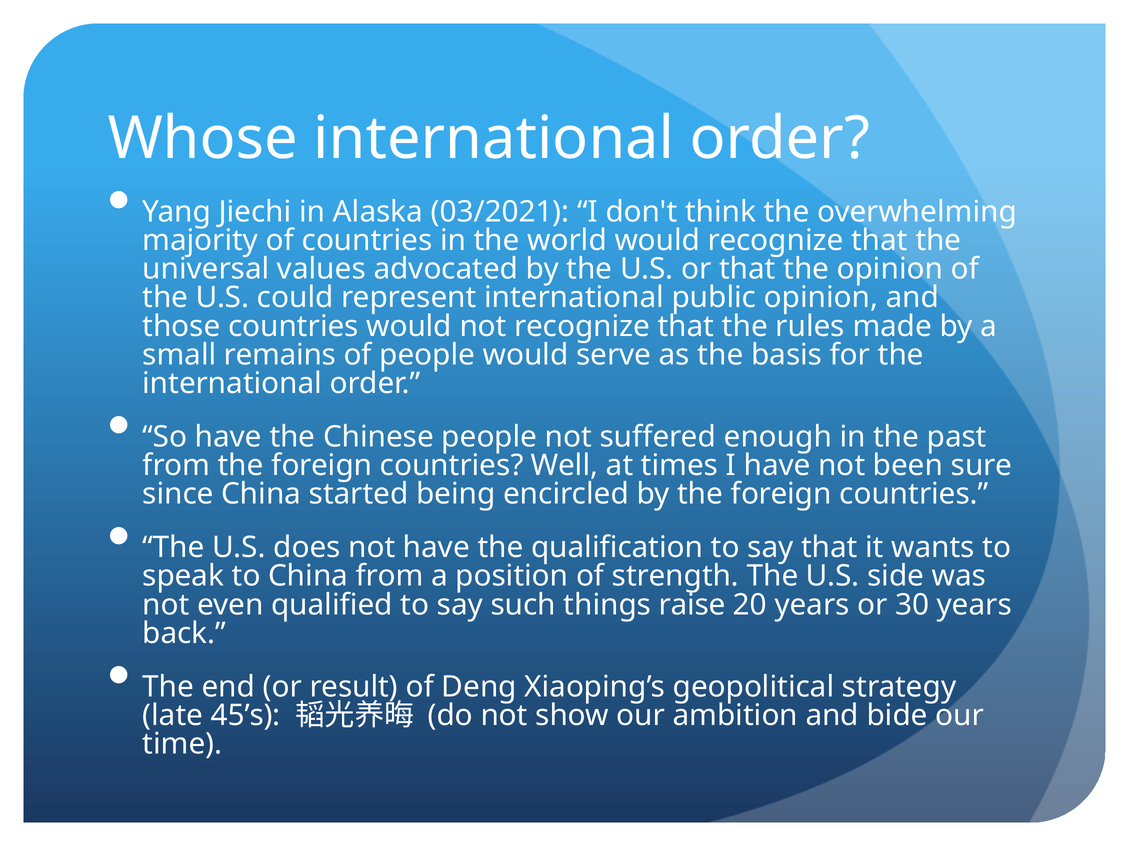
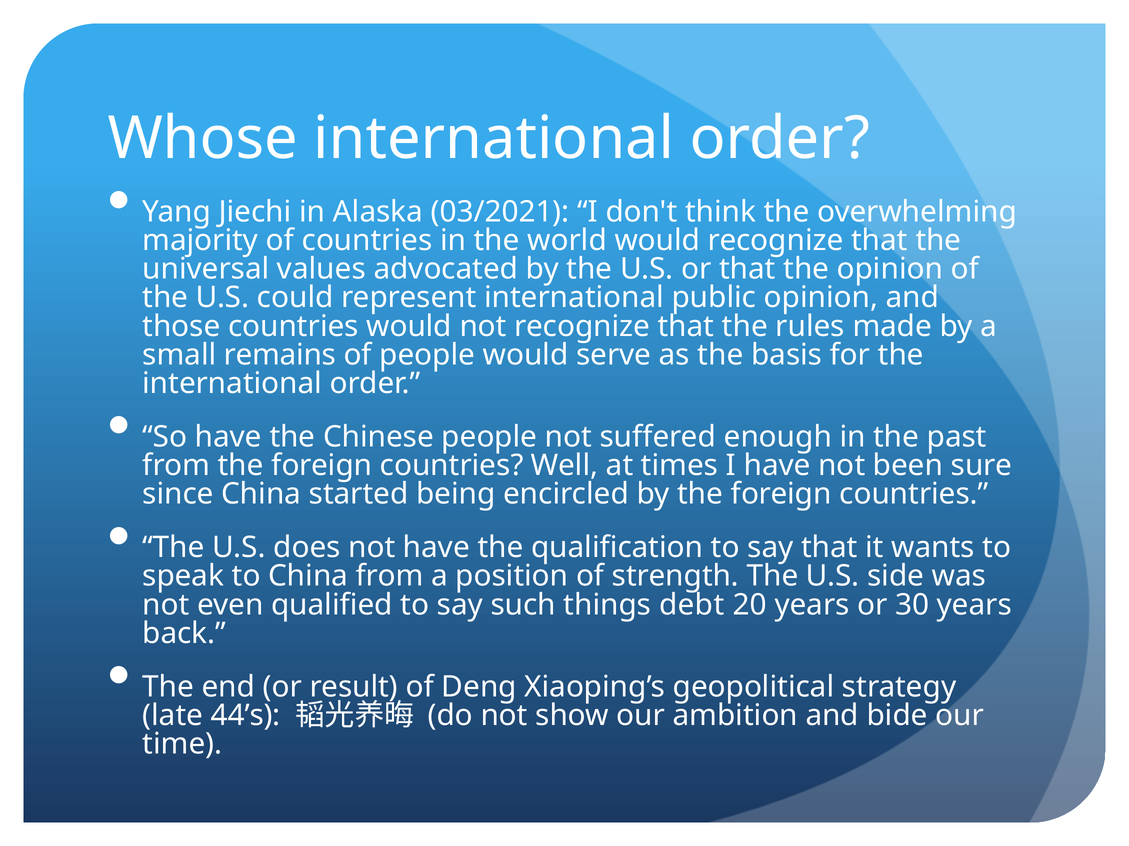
raise: raise -> debt
45’s: 45’s -> 44’s
